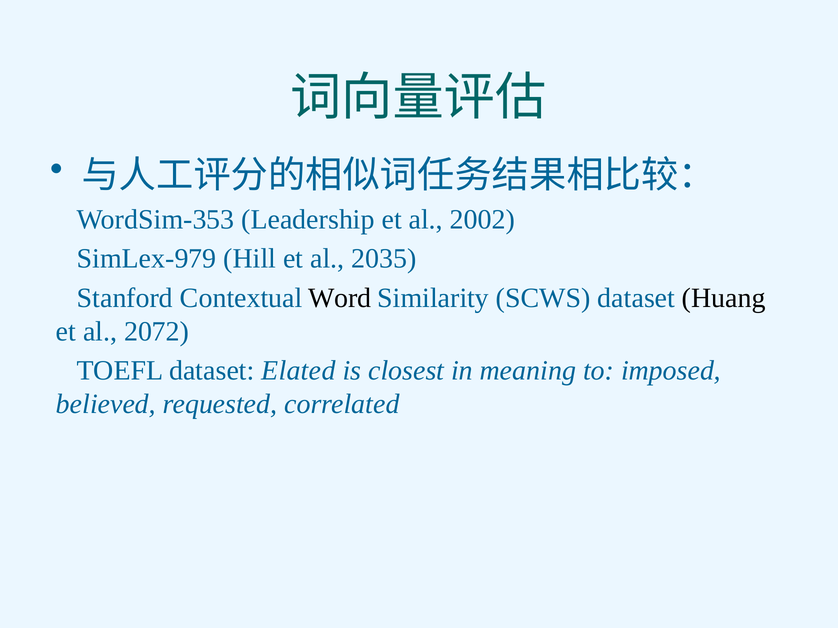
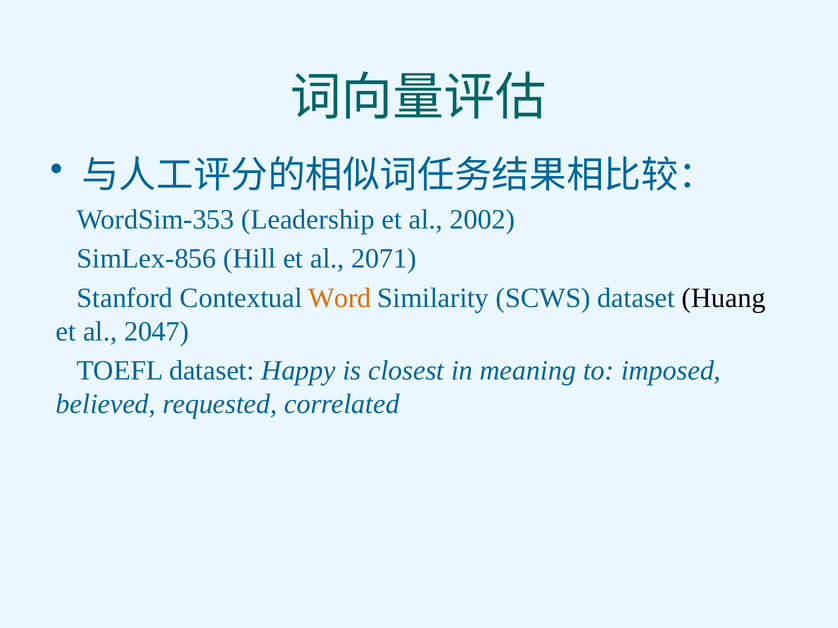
SimLex-979: SimLex-979 -> SimLex-856
2035: 2035 -> 2071
Word colour: black -> orange
2072: 2072 -> 2047
Elated: Elated -> Happy
